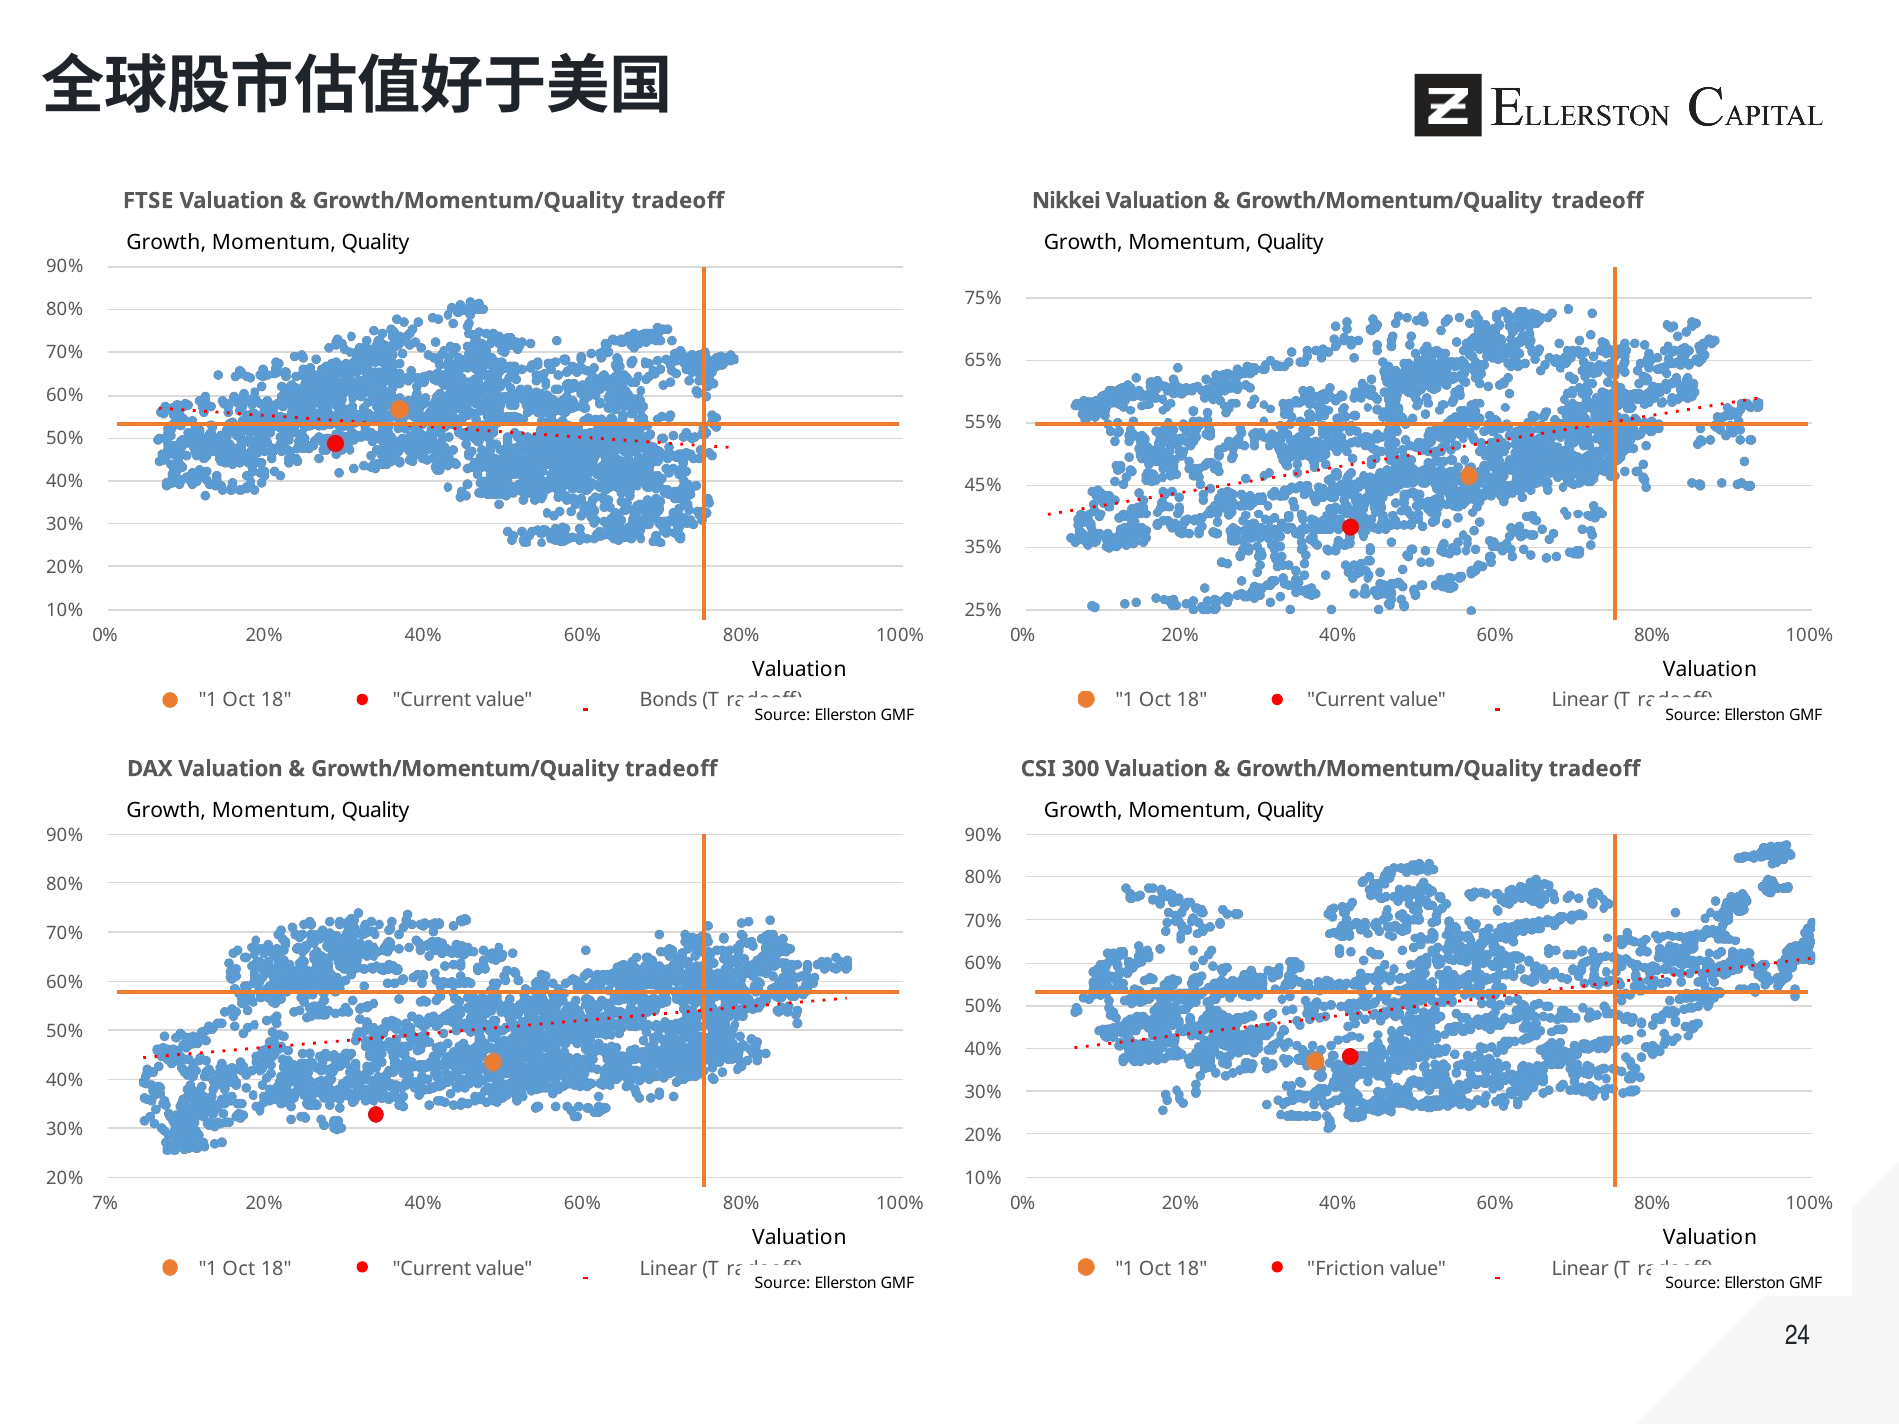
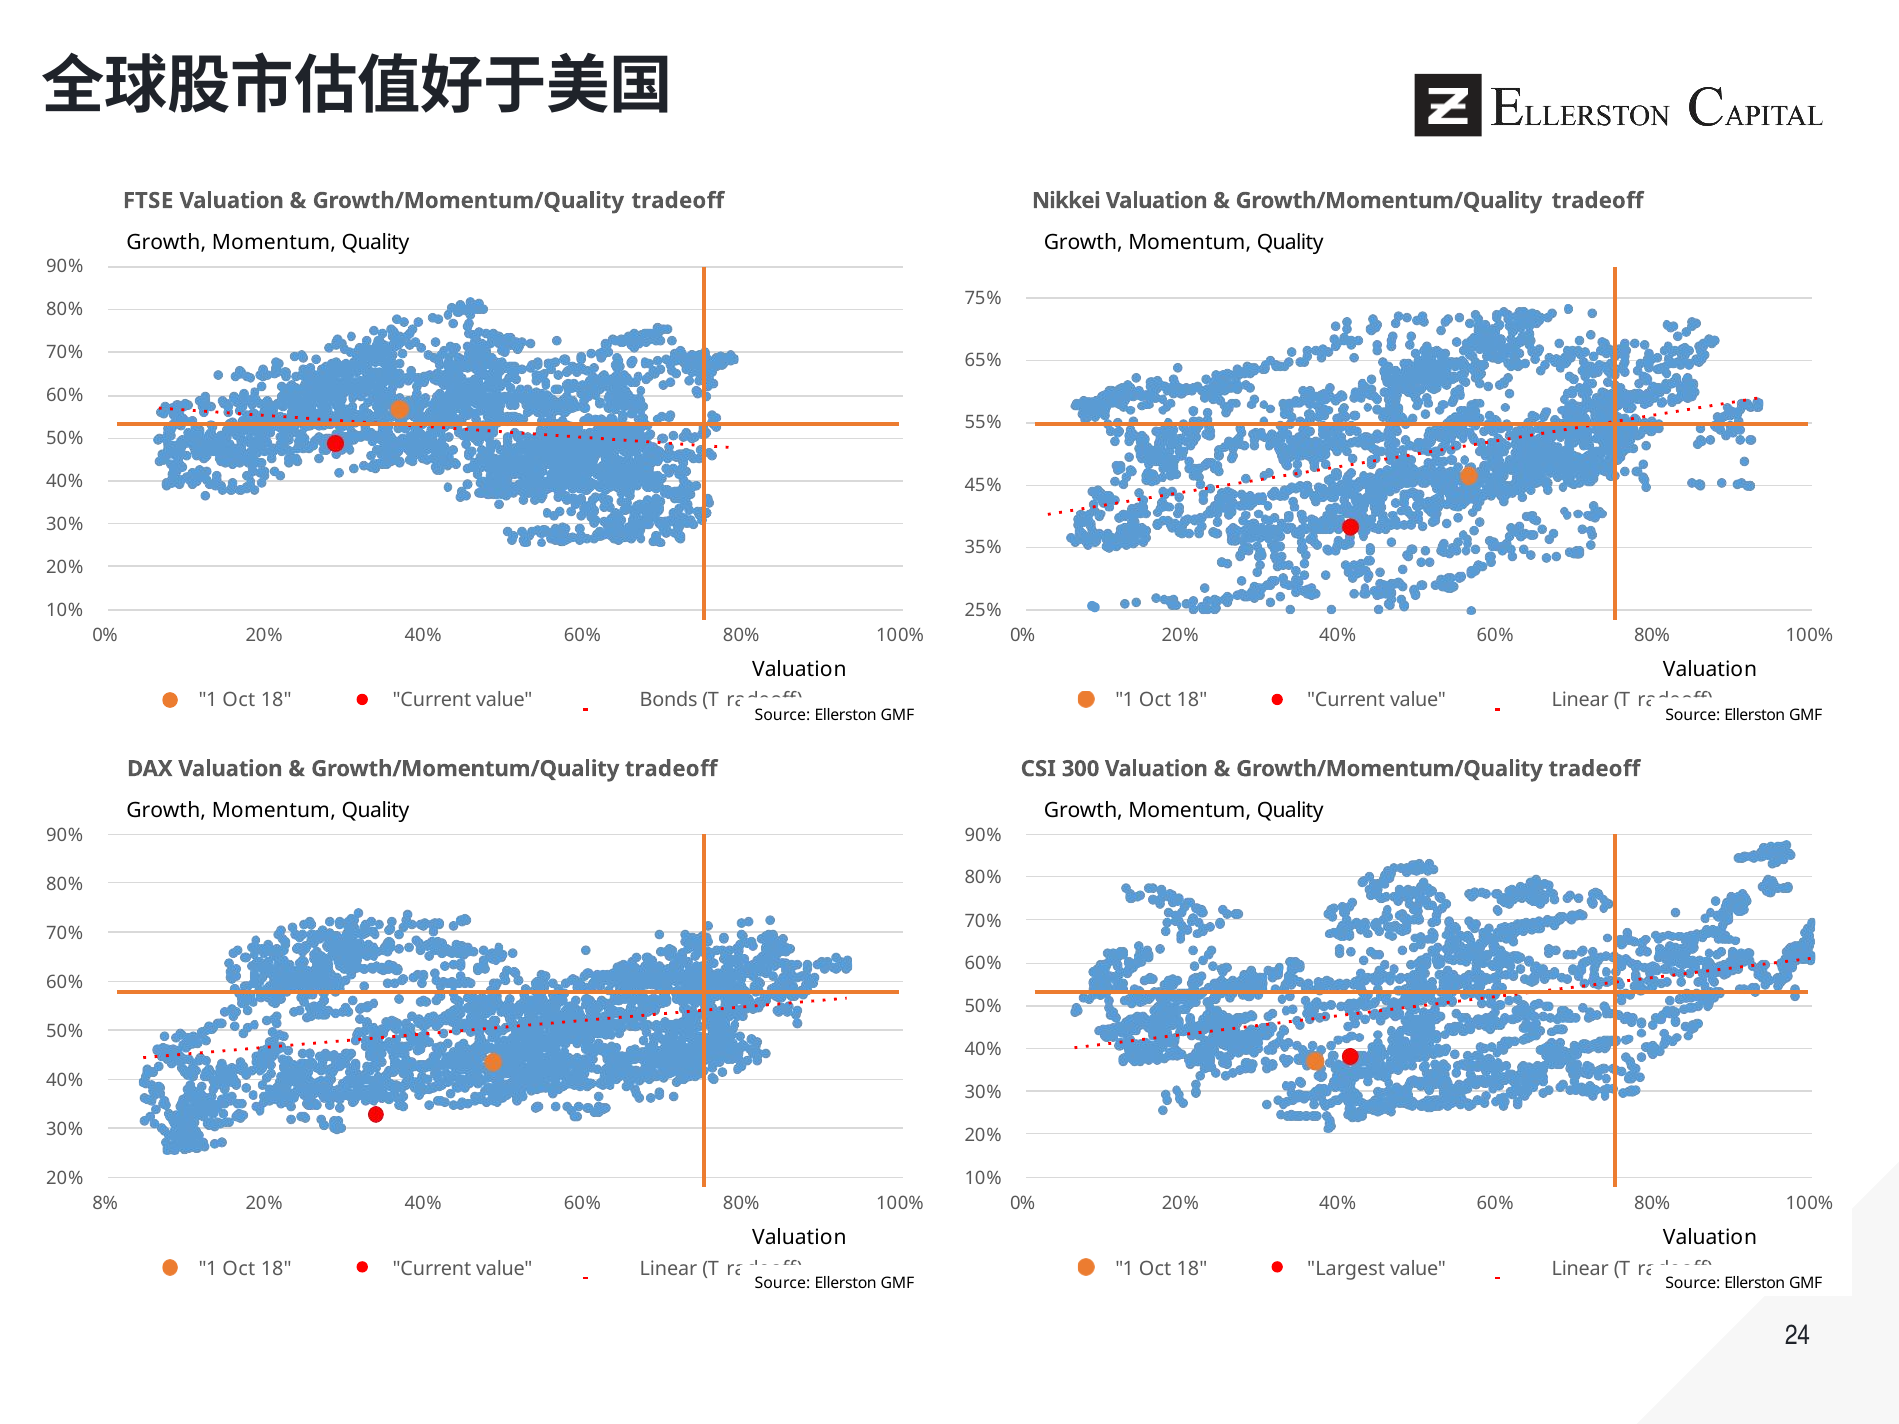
7%: 7% -> 8%
Friction: Friction -> Largest
